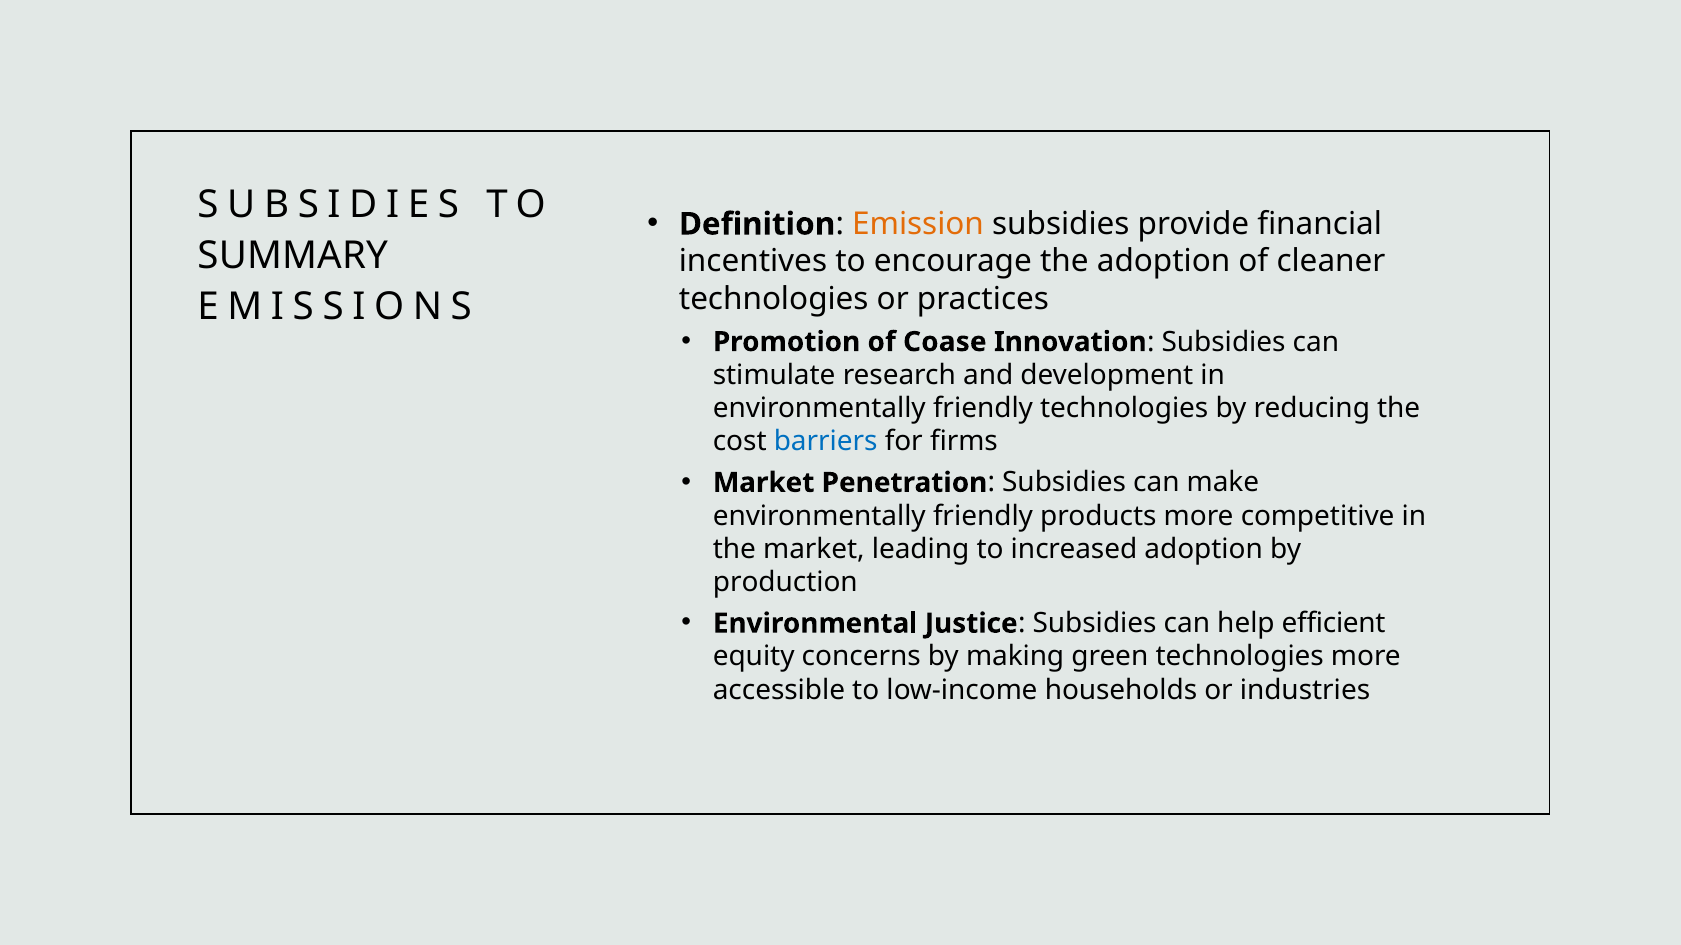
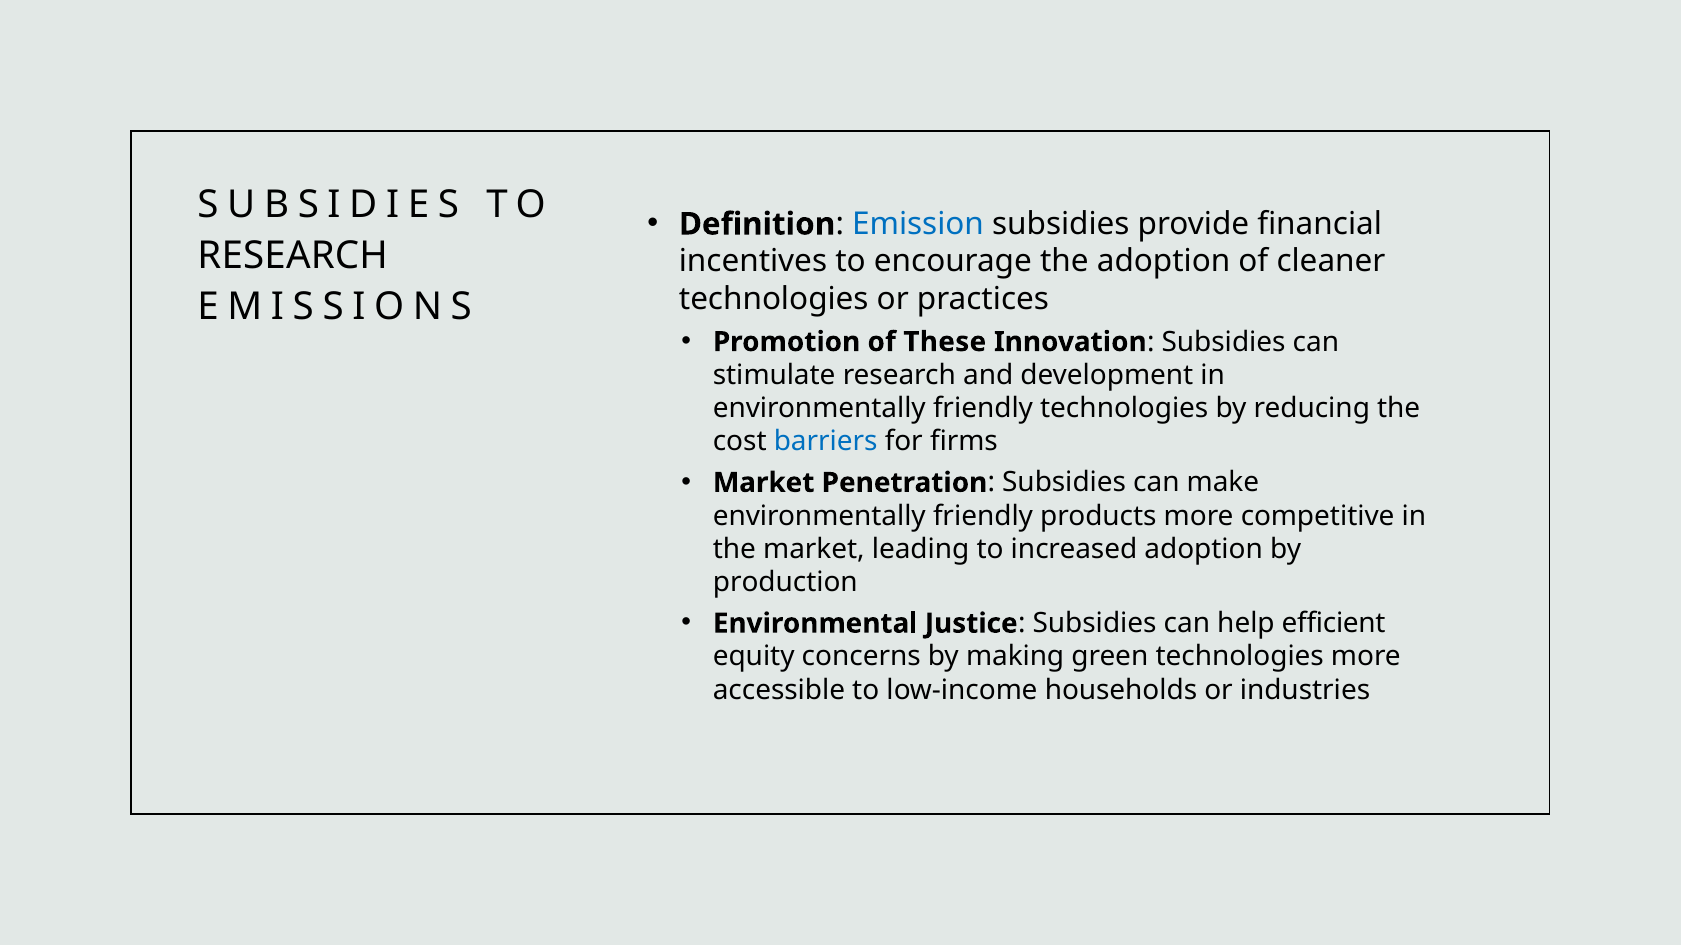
Emission colour: orange -> blue
SUMMARY at (293, 256): SUMMARY -> RESEARCH
Coase: Coase -> These
